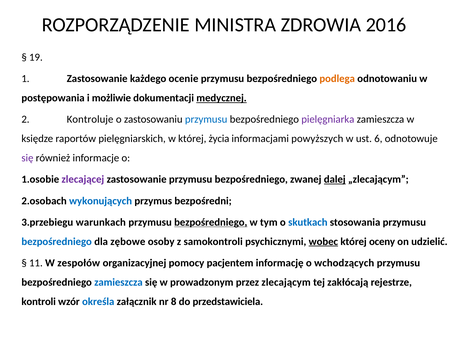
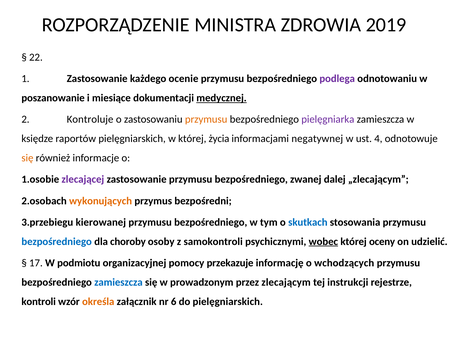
2016: 2016 -> 2019
19: 19 -> 22
podlega colour: orange -> purple
postępowania: postępowania -> poszanowanie
możliwie: możliwie -> miesiące
przymusu at (206, 119) colour: blue -> orange
powyższych: powyższych -> negatywnej
6: 6 -> 4
się at (27, 158) colour: purple -> orange
dalej underline: present -> none
wykonujących colour: blue -> orange
warunkach: warunkach -> kierowanej
bezpośredniego at (211, 222) underline: present -> none
zębowe: zębowe -> choroby
11: 11 -> 17
zespołów: zespołów -> podmiotu
pacjentem: pacjentem -> przekazuje
zakłócają: zakłócają -> instrukcji
określa colour: blue -> orange
8: 8 -> 6
do przedstawiciela: przedstawiciela -> pielęgniarskich
